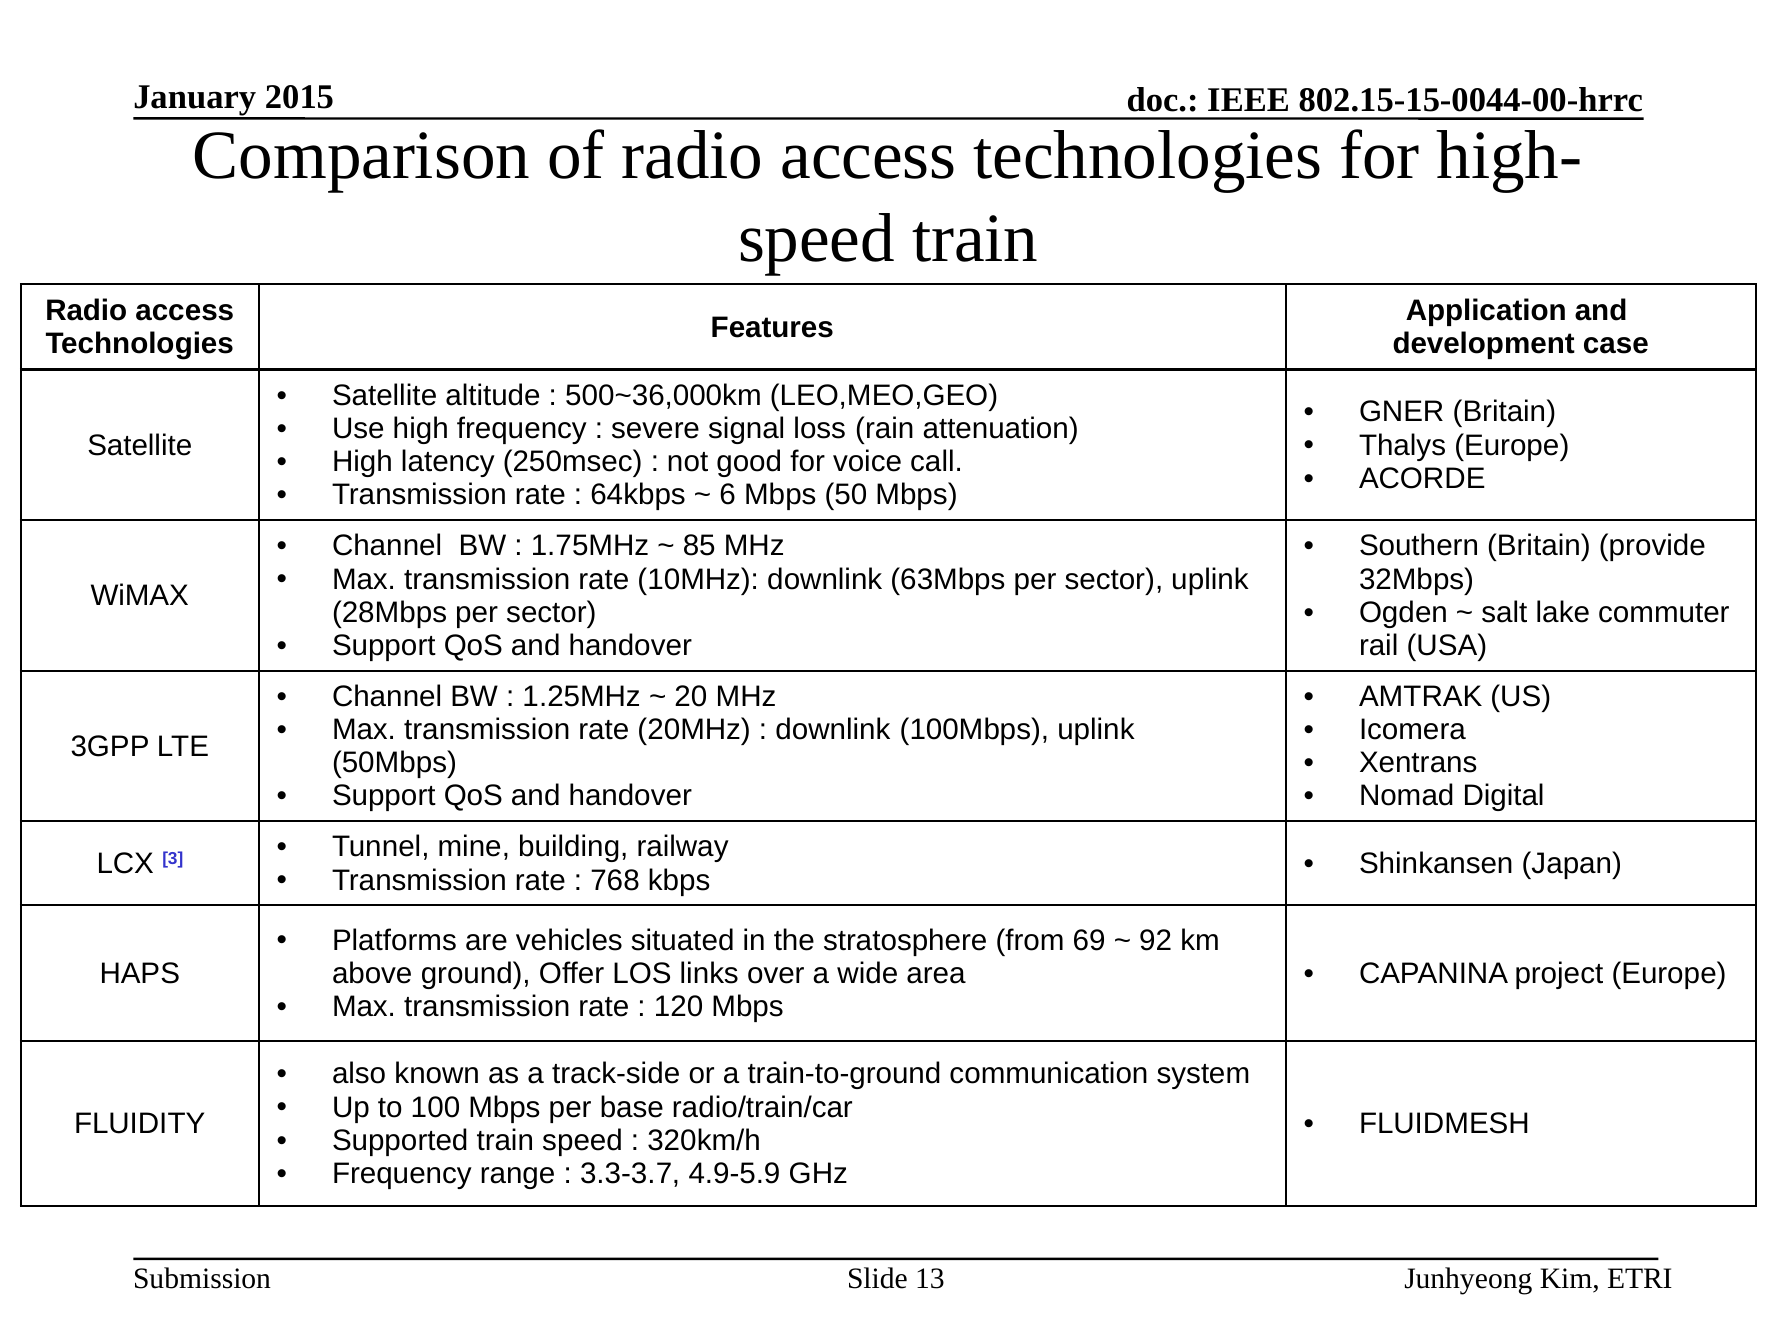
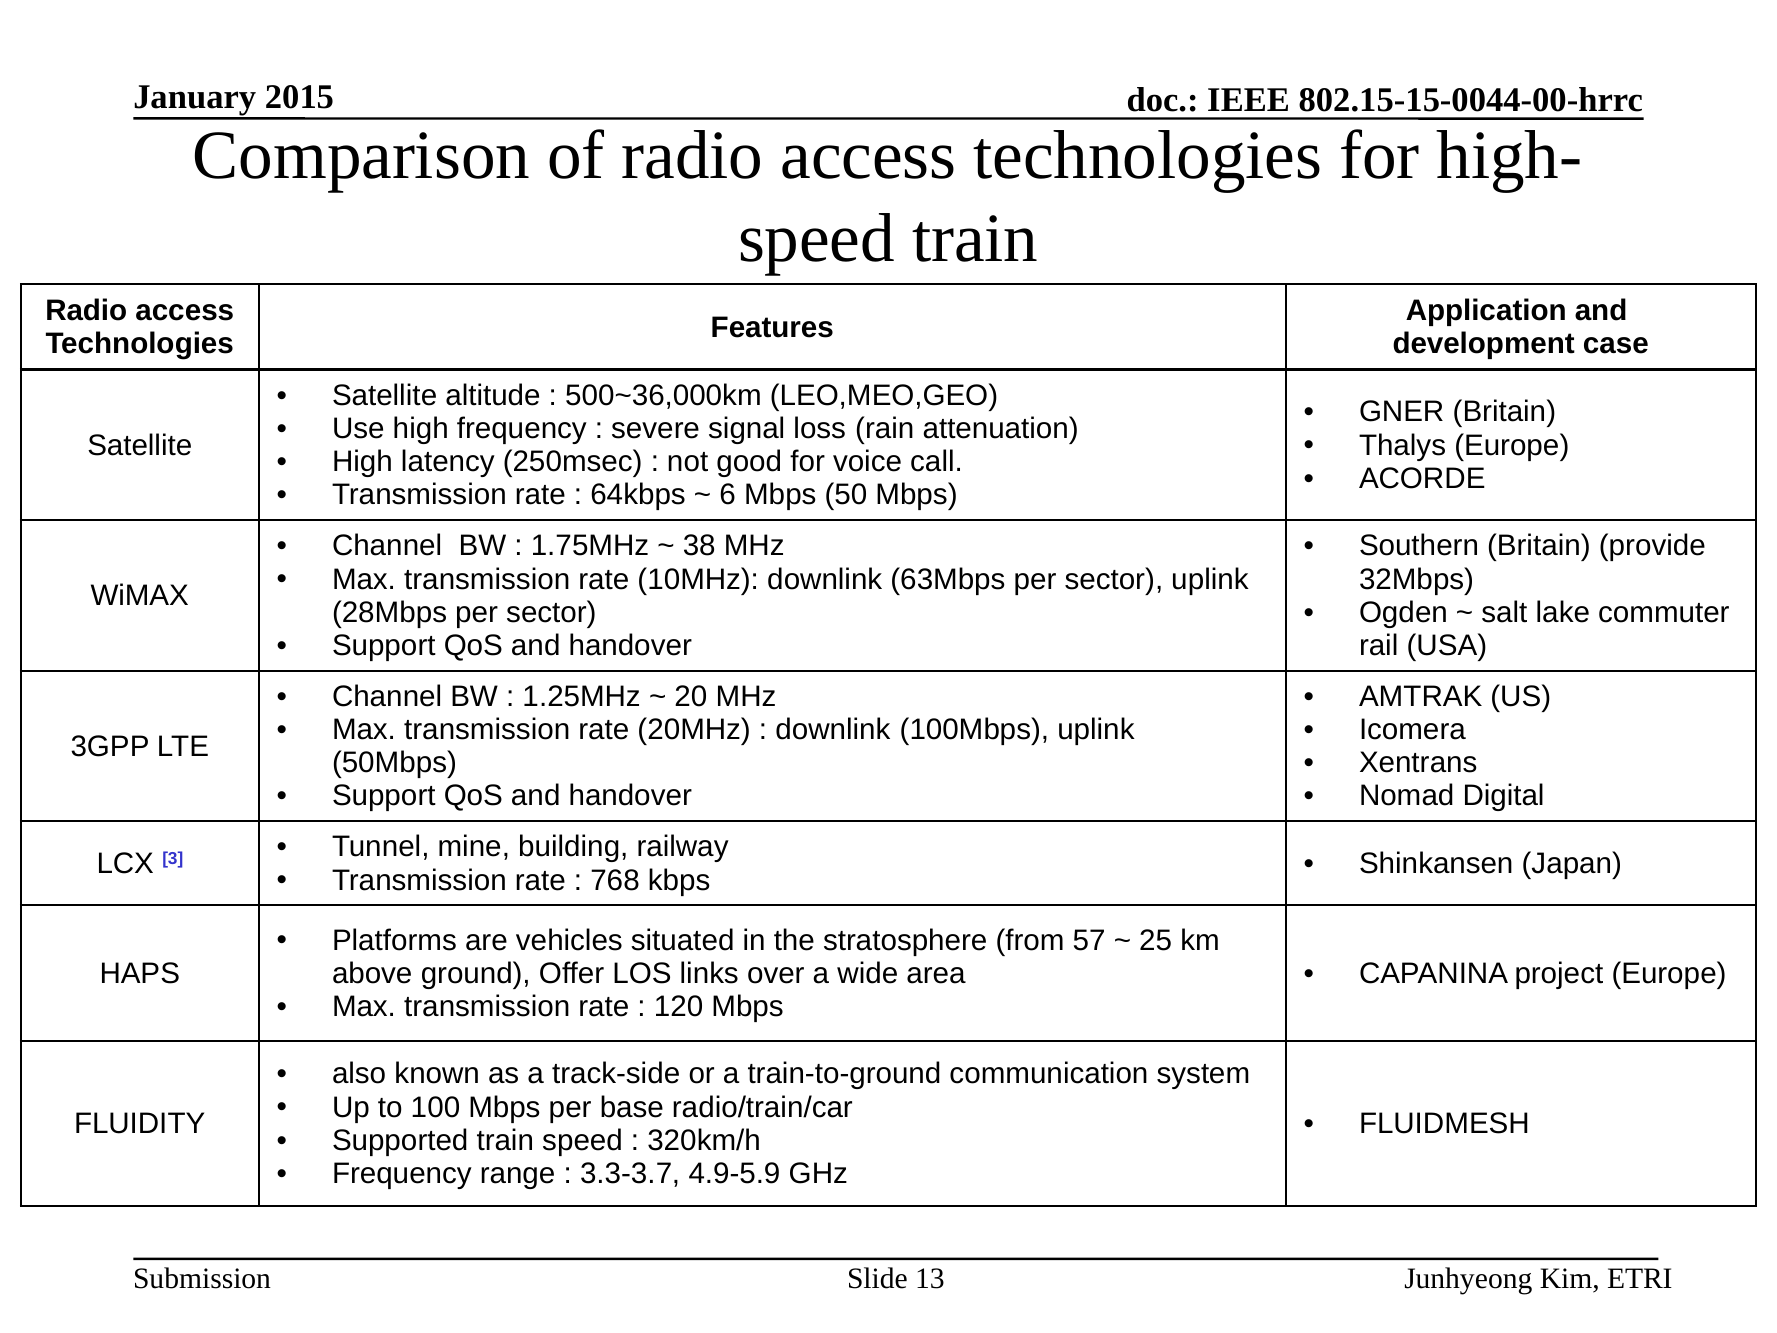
85: 85 -> 38
69: 69 -> 57
92: 92 -> 25
